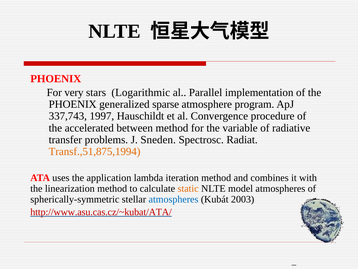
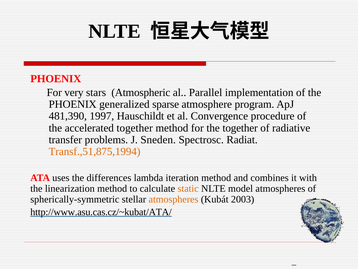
Logarithmic: Logarithmic -> Atmospheric
337,743: 337,743 -> 481,390
accelerated between: between -> together
the variable: variable -> together
application: application -> differences
atmospheres at (174, 199) colour: blue -> orange
http://www.asu.cas.cz/~kubat/ATA/ colour: red -> black
